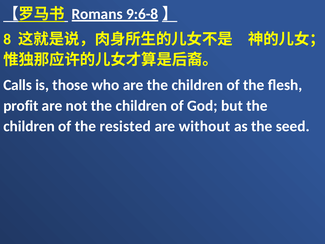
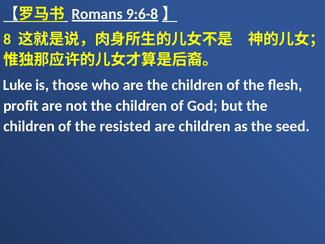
Calls: Calls -> Luke
are without: without -> children
